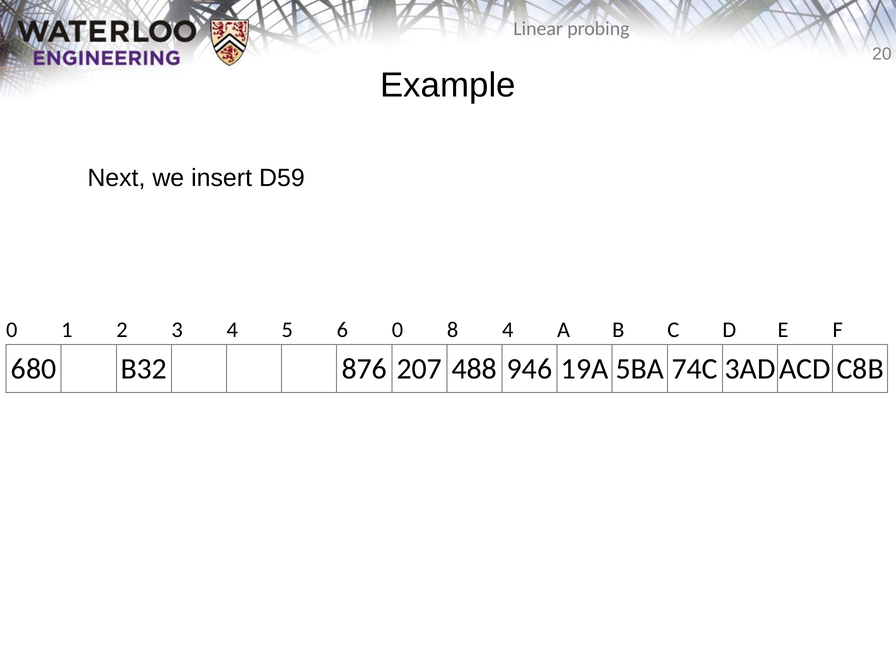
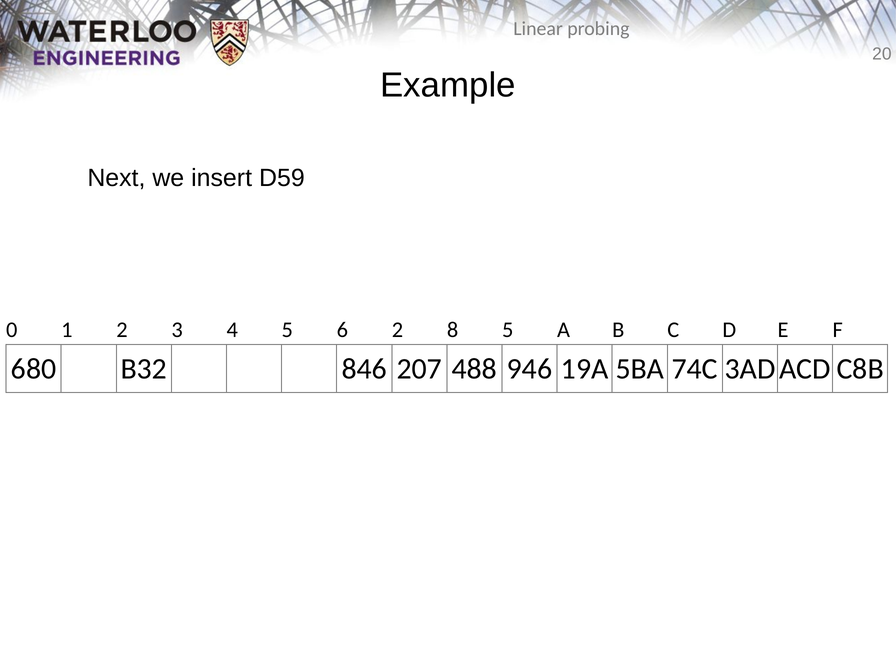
6 0: 0 -> 2
8 4: 4 -> 5
876: 876 -> 846
